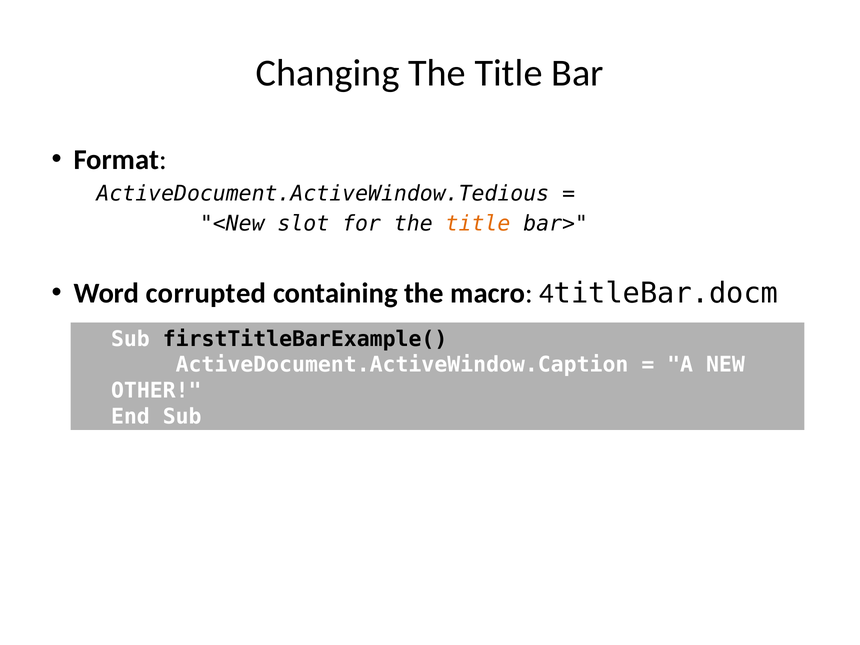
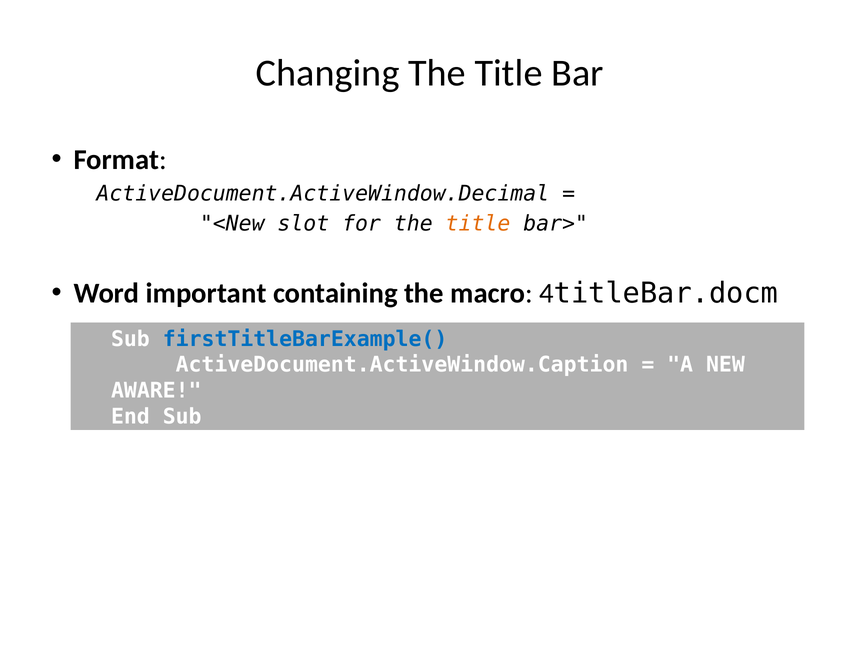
ActiveDocument.ActiveWindow.Tedious: ActiveDocument.ActiveWindow.Tedious -> ActiveDocument.ActiveWindow.Decimal
corrupted: corrupted -> important
firstTitleBarExample( colour: black -> blue
OTHER: OTHER -> AWARE
